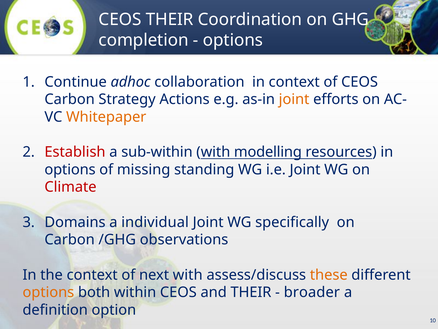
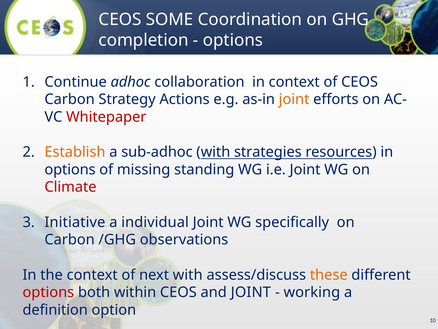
CEOS THEIR: THEIR -> SOME
Whitepaper colour: orange -> red
Establish colour: red -> orange
sub-within: sub-within -> sub-adhoc
modelling: modelling -> strategies
Domains: Domains -> Initiative
options at (48, 292) colour: orange -> red
and THEIR: THEIR -> JOINT
broader: broader -> working
